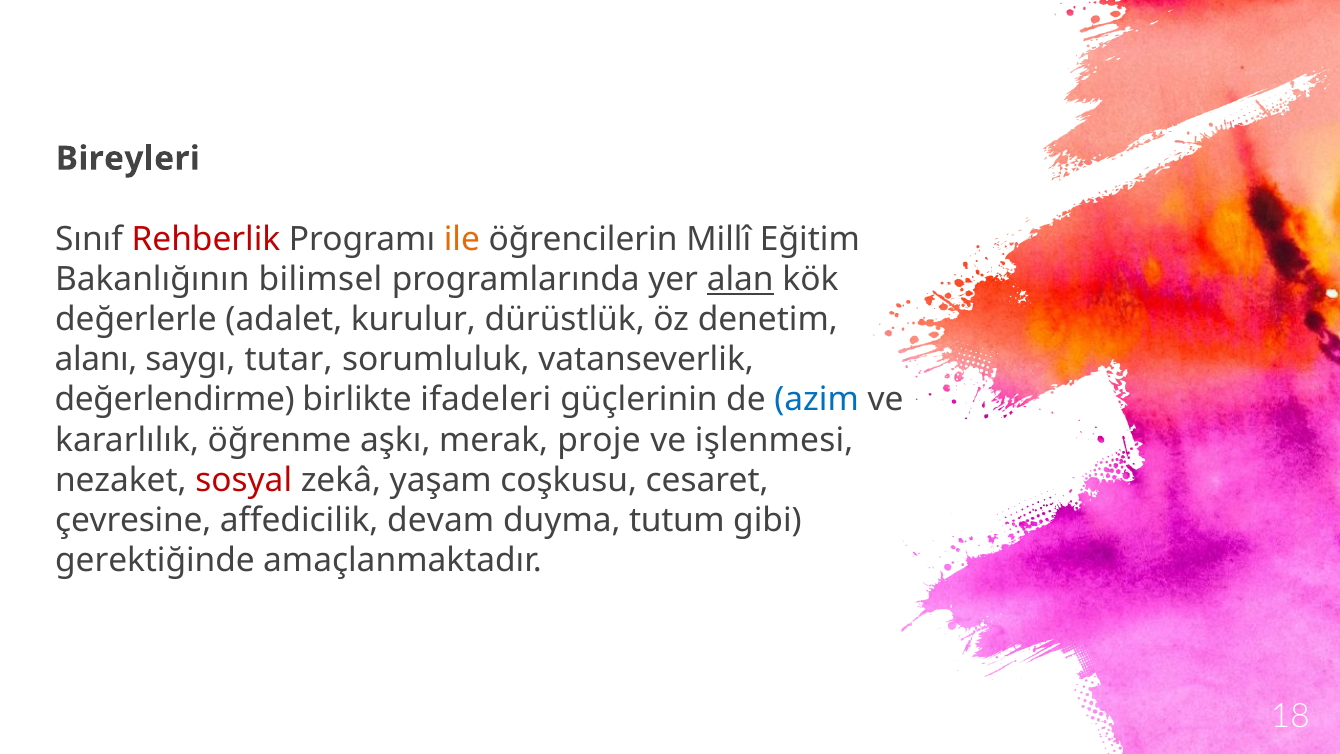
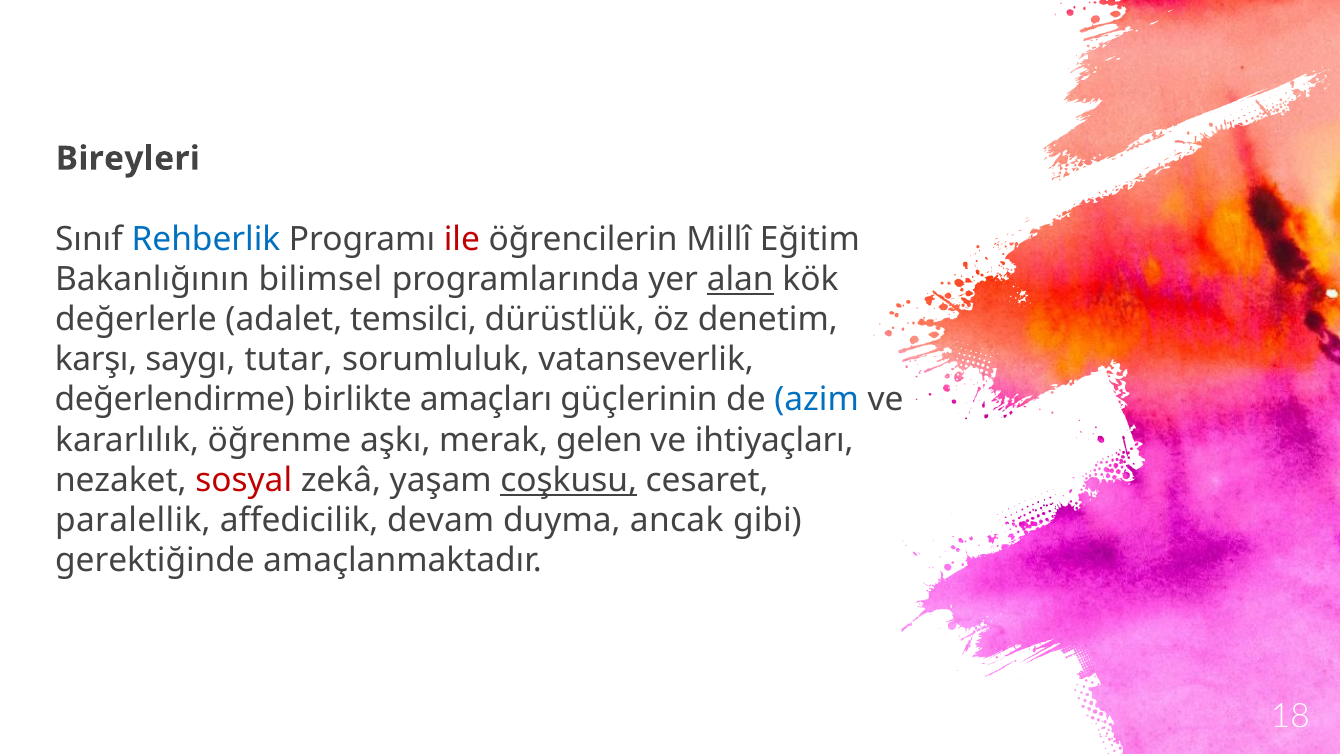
Rehberlik colour: red -> blue
ile colour: orange -> red
kurulur: kurulur -> temsilci
alanı: alanı -> karşı
ifadeleri: ifadeleri -> amaçları
proje: proje -> gelen
işlenmesi: işlenmesi -> ihtiyaçları
coşkusu underline: none -> present
çevresine: çevresine -> paralellik
tutum: tutum -> ancak
